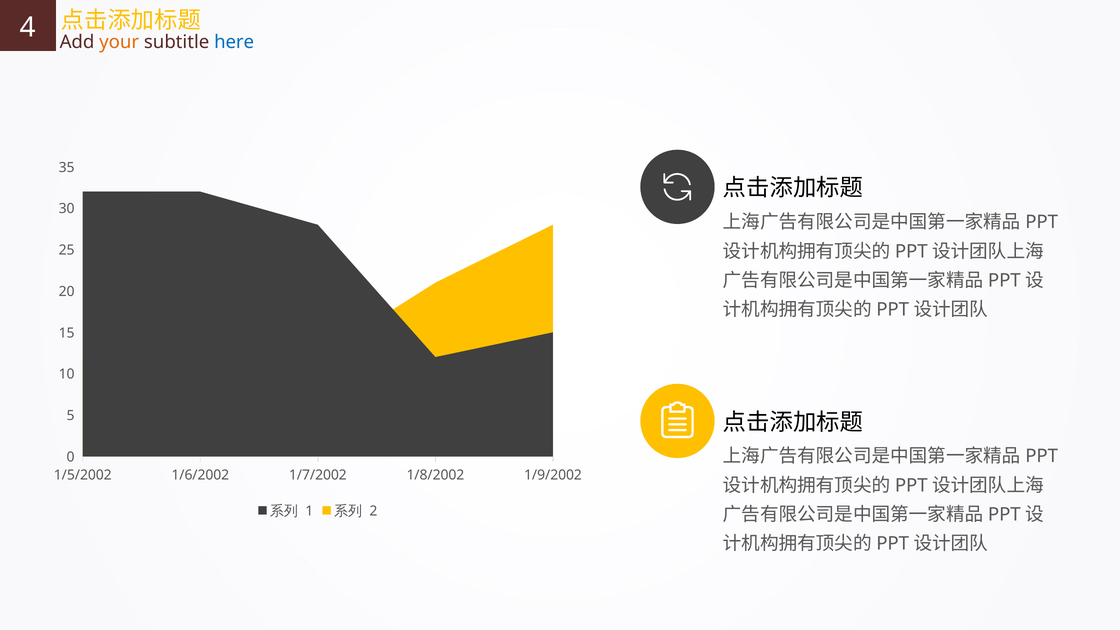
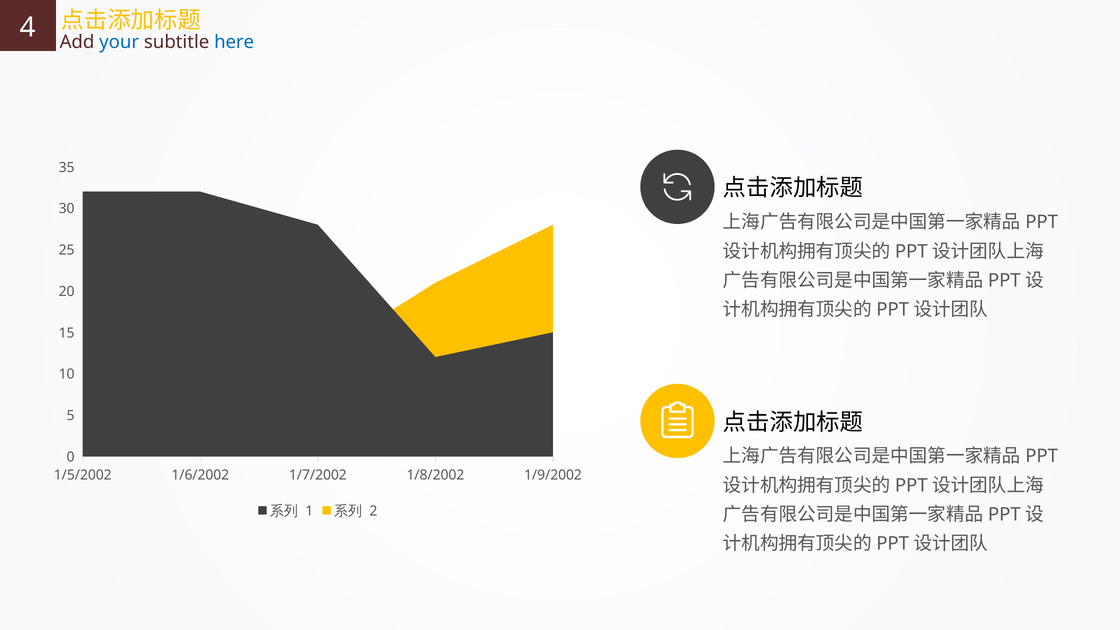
your colour: orange -> blue
